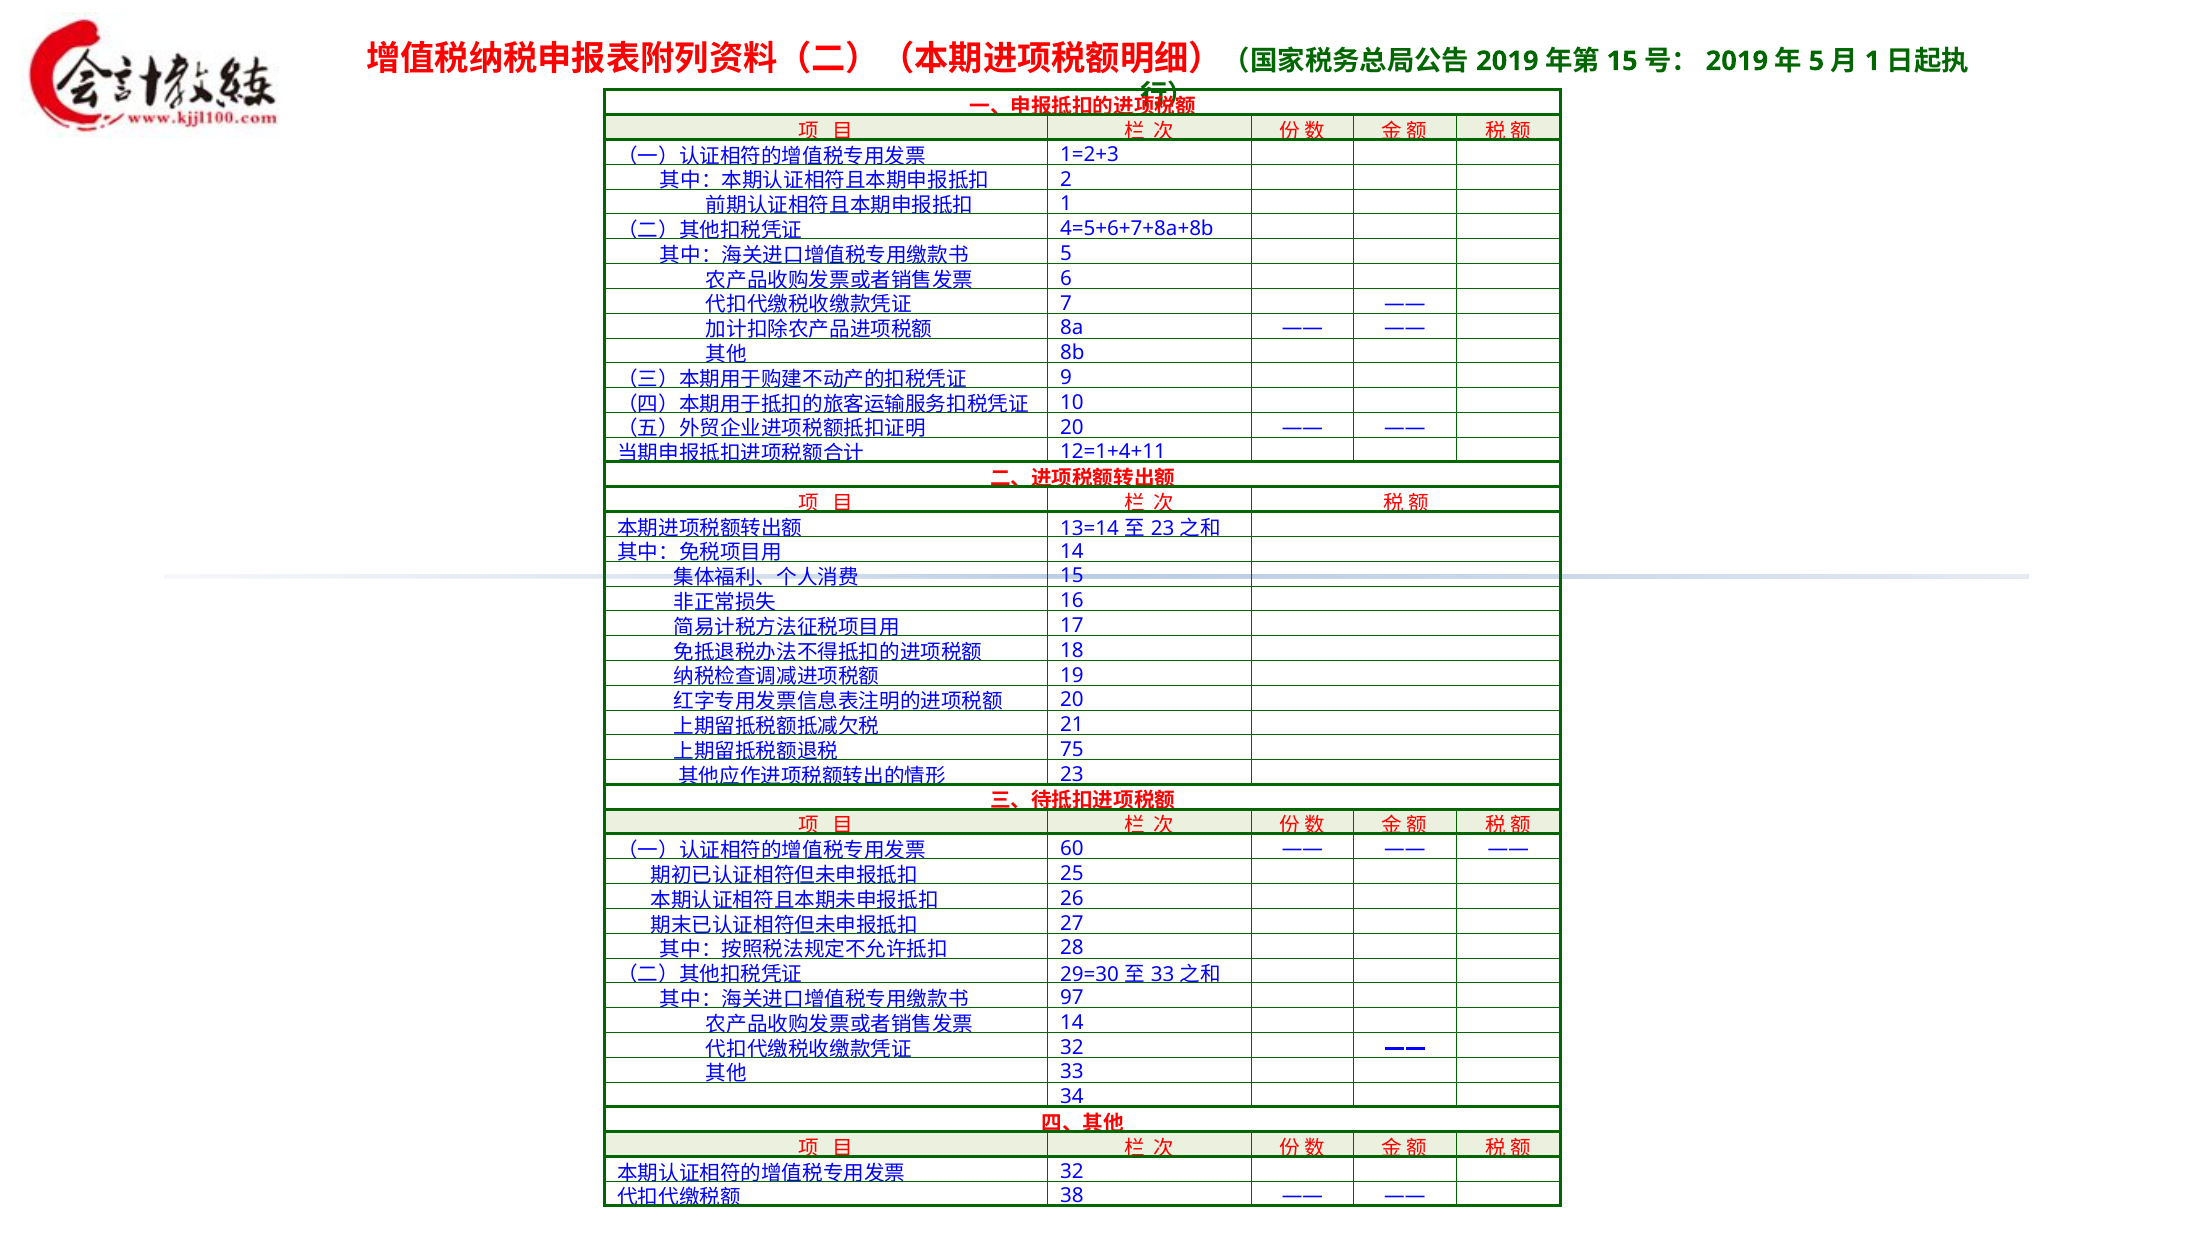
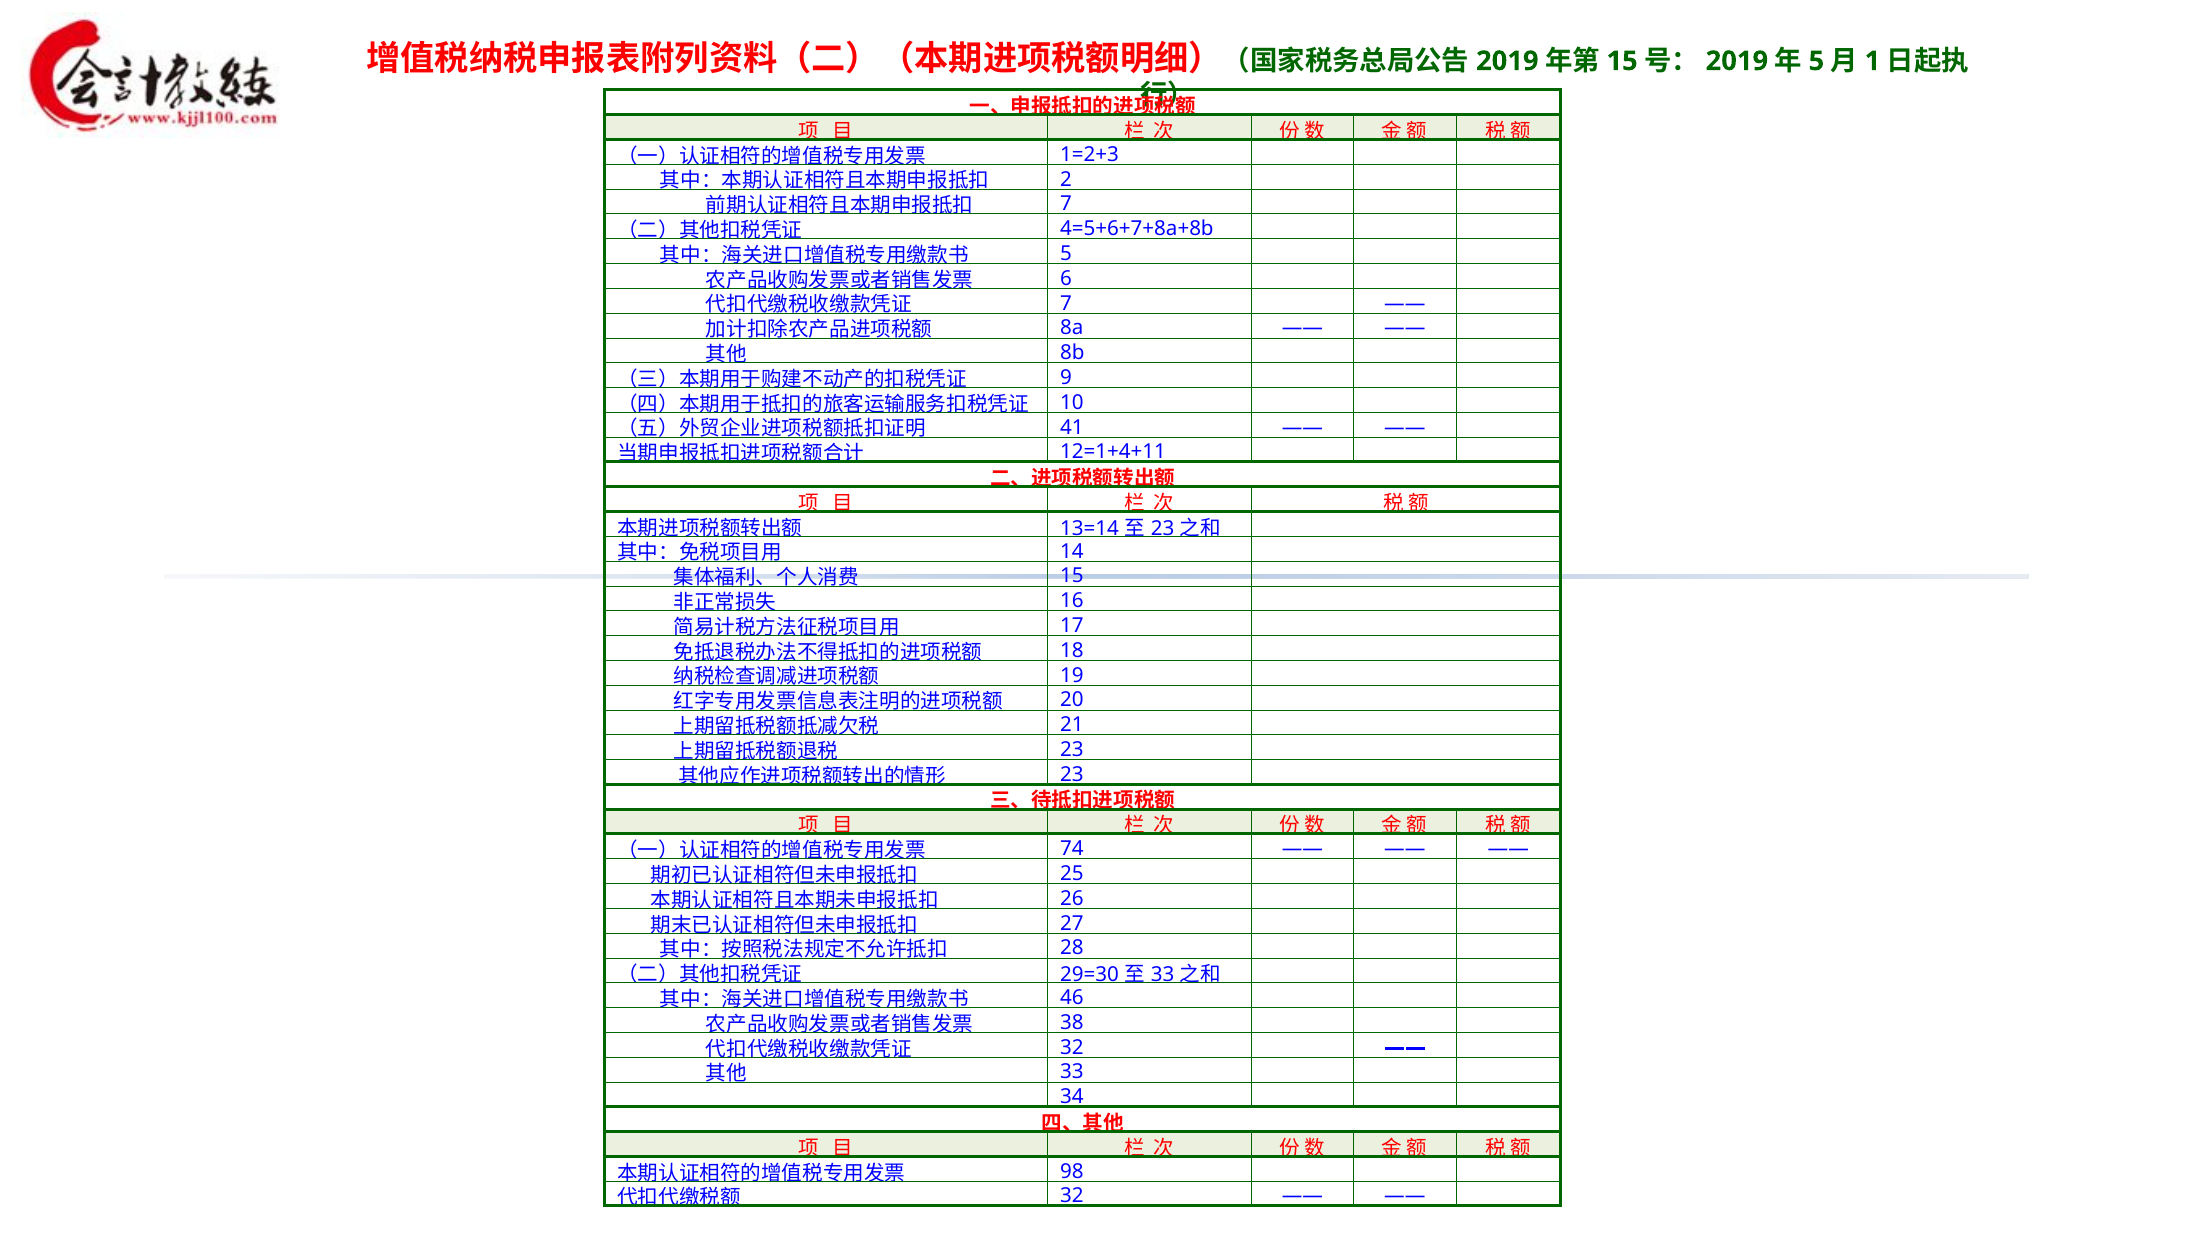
1 at (1066, 204): 1 -> 7
20 at (1072, 427): 20 -> 41
75 at (1072, 749): 75 -> 23
60: 60 -> 74
97: 97 -> 46
14 at (1072, 1022): 14 -> 38
32 at (1072, 1171): 32 -> 98
38 at (1072, 1196): 38 -> 32
